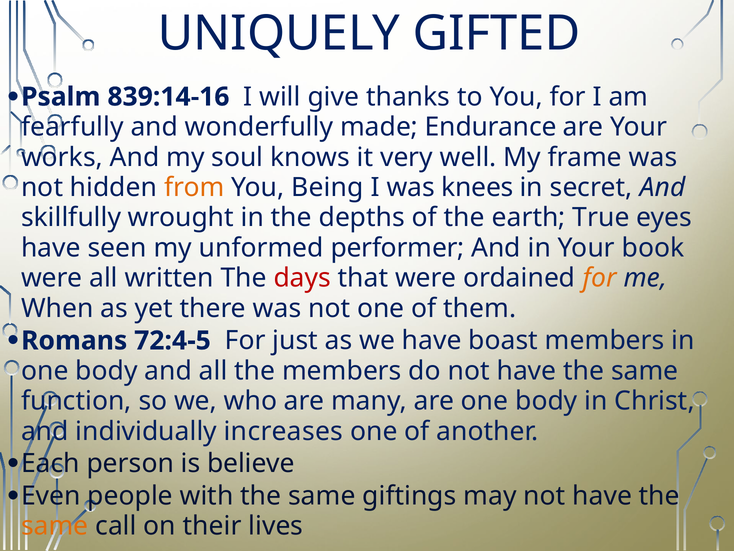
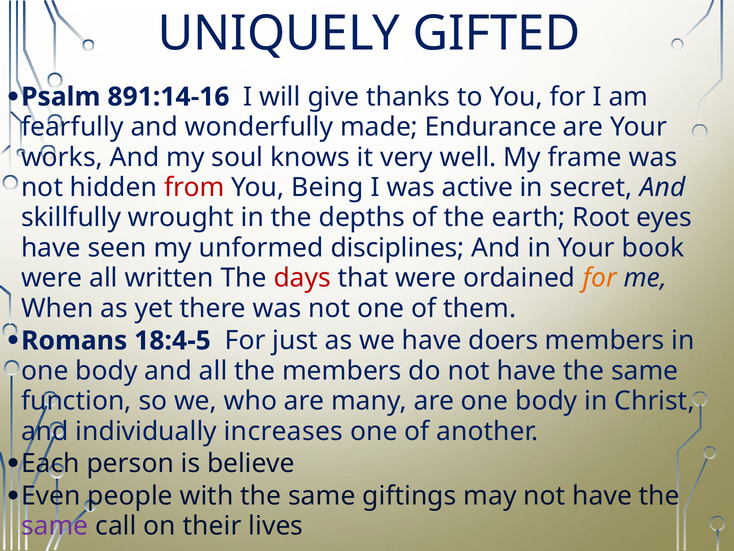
839:14-16: 839:14-16 -> 891:14-16
from colour: orange -> red
knees: knees -> active
True: True -> Root
performer: performer -> disciplines
72:4-5: 72:4-5 -> 18:4-5
boast: boast -> doers
same at (55, 526) colour: orange -> purple
